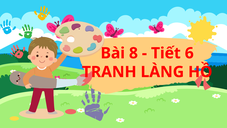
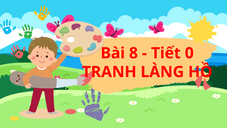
6: 6 -> 0
